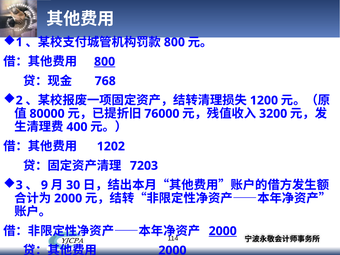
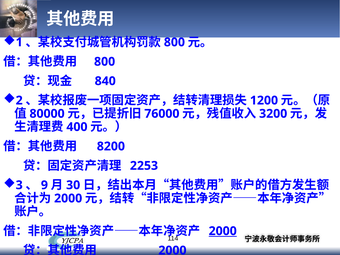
800 at (105, 62) underline: present -> none
768: 768 -> 840
1202: 1202 -> 8200
7203: 7203 -> 2253
